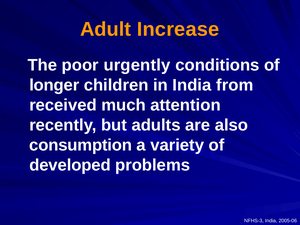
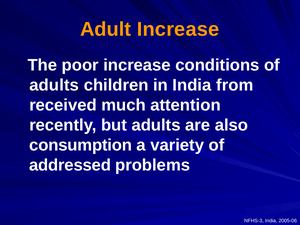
poor urgently: urgently -> increase
longer at (54, 85): longer -> adults
developed: developed -> addressed
